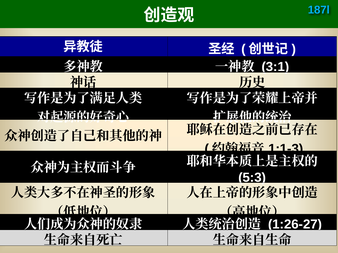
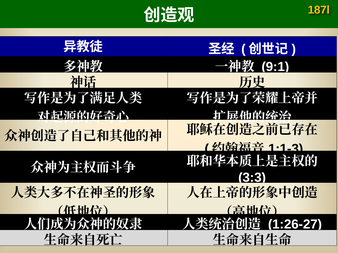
187l colour: light blue -> yellow
3:1: 3:1 -> 9:1
5:3: 5:3 -> 3:3
